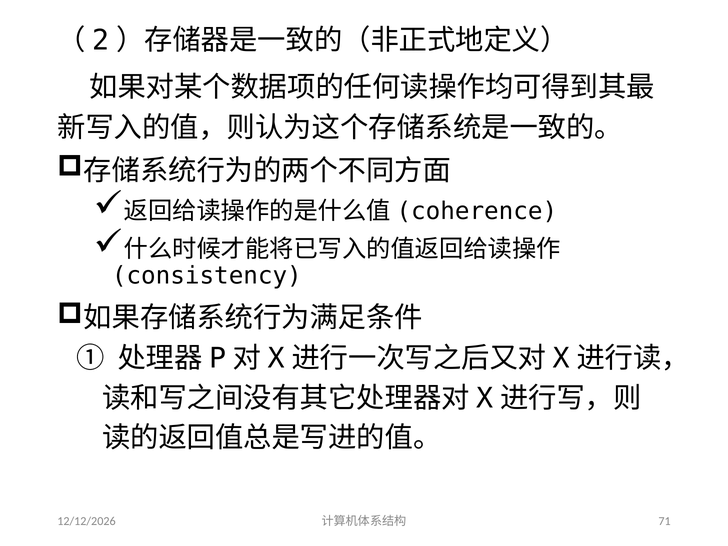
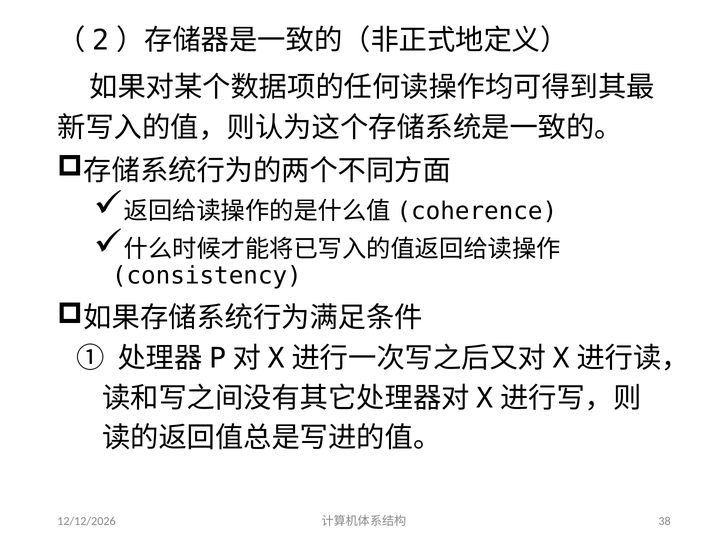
71: 71 -> 38
